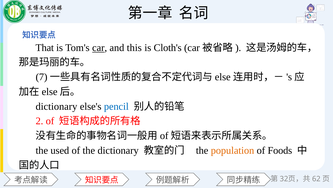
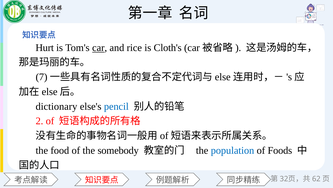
That: That -> Hurt
this: this -> rice
used: used -> food
the dictionary: dictionary -> somebody
population colour: orange -> blue
